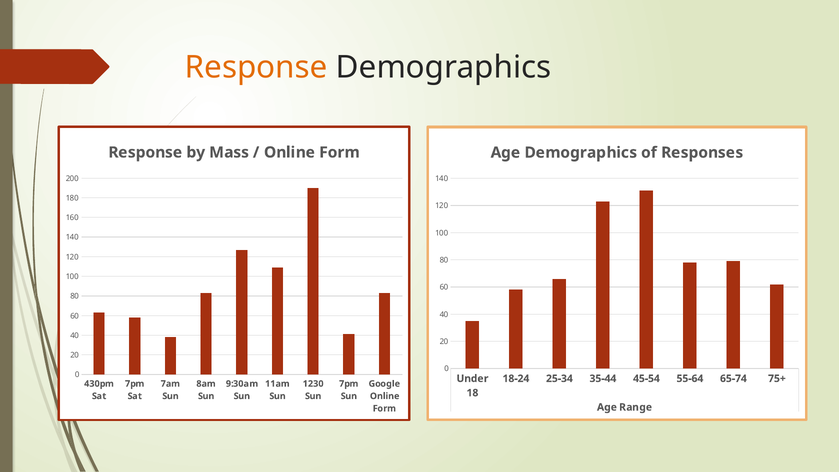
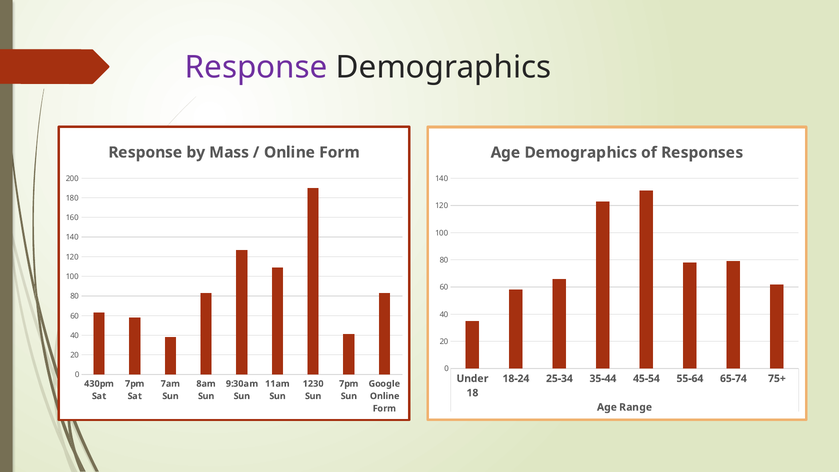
Response at (256, 67) colour: orange -> purple
